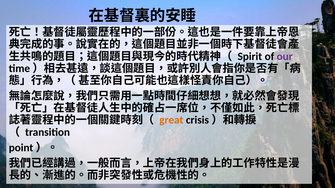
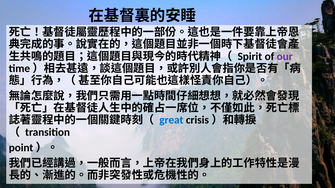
great colour: orange -> blue
